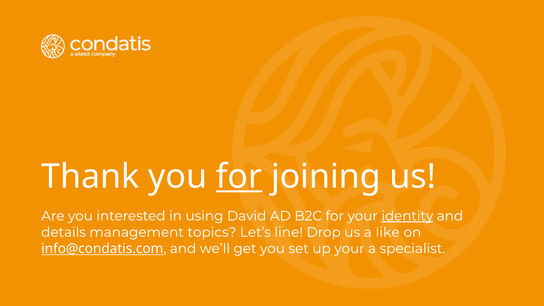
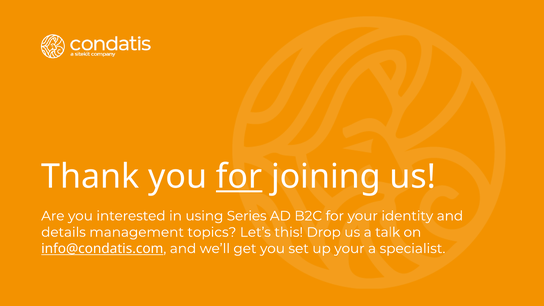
David: David -> Series
identity underline: present -> none
line: line -> this
like: like -> talk
